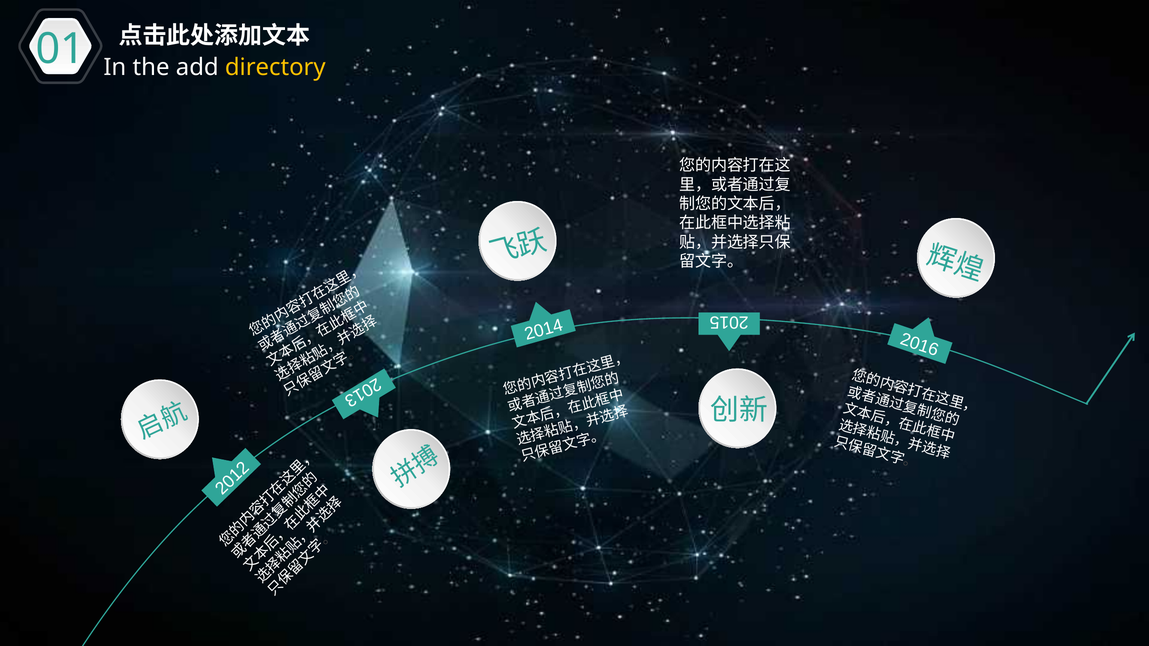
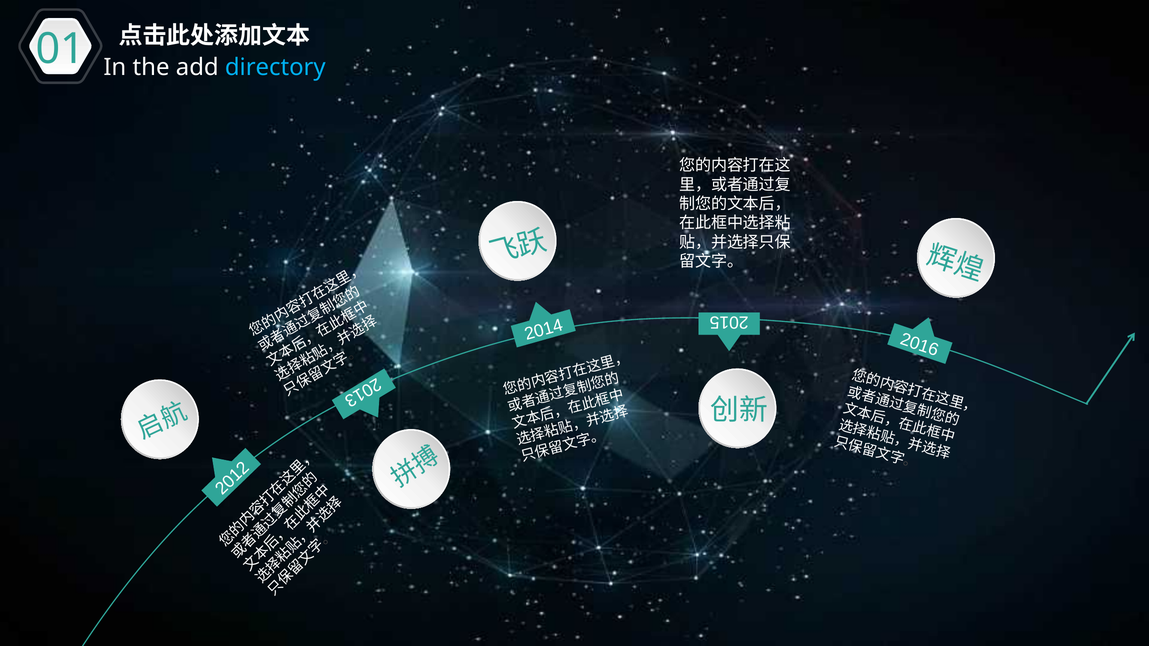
directory colour: yellow -> light blue
